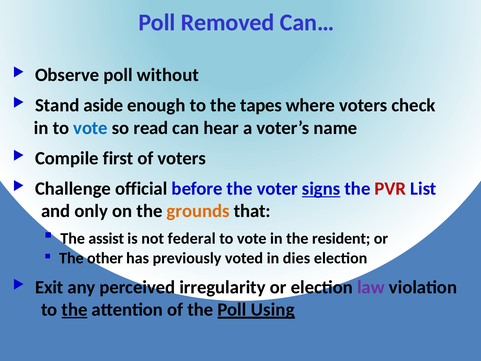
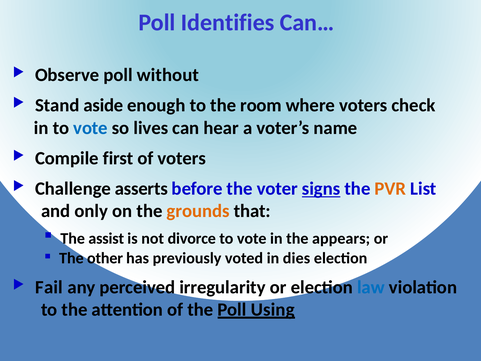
Removed: Removed -> Identifies
tapes: tapes -> room
read: read -> lives
official: official -> asserts
PVR colour: red -> orange
federal: federal -> divorce
resident: resident -> appears
Exit: Exit -> Fail
law colour: purple -> blue
the at (75, 309) underline: present -> none
